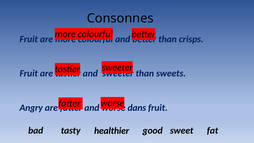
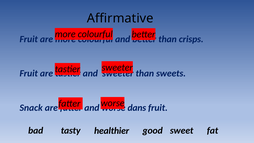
Consonnes: Consonnes -> Affirmative
Angry: Angry -> Snack
